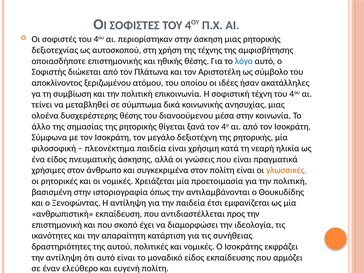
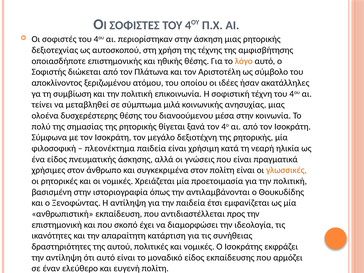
λόγο colour: blue -> orange
δικά: δικά -> μιλά
άλλο: άλλο -> πολύ
